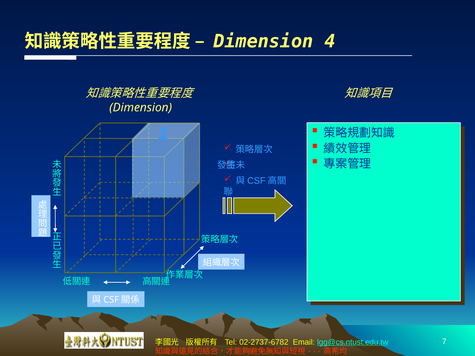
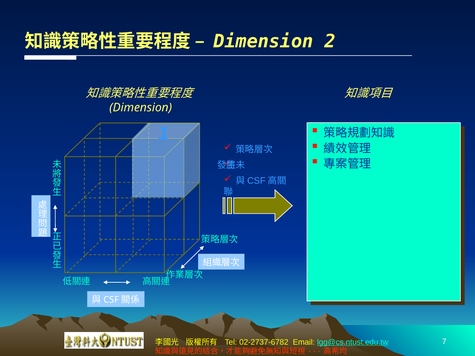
4: 4 -> 2
